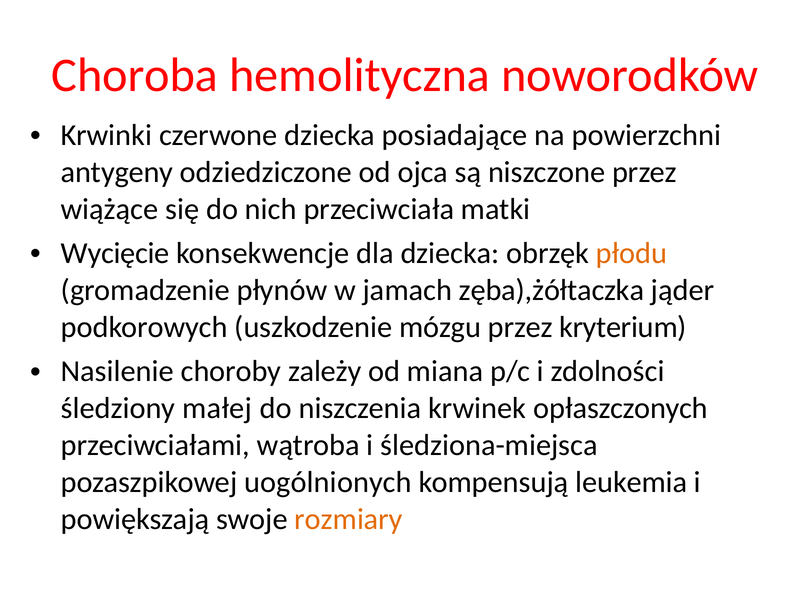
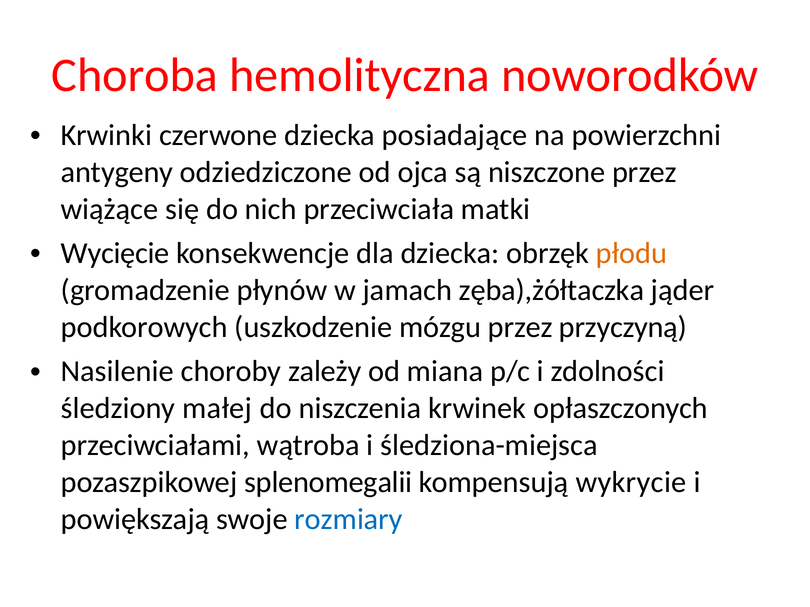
kryterium: kryterium -> przyczyną
uogólnionych: uogólnionych -> splenomegalii
leukemia: leukemia -> wykrycie
rozmiary colour: orange -> blue
